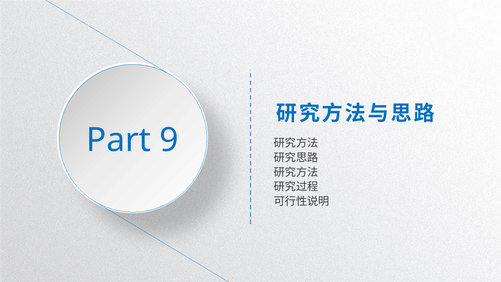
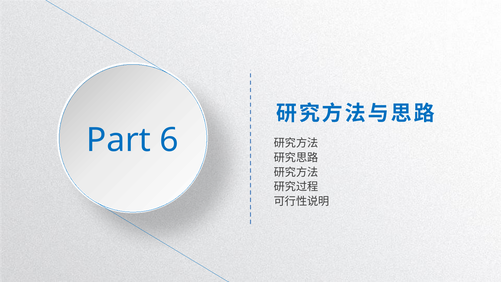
9: 9 -> 6
